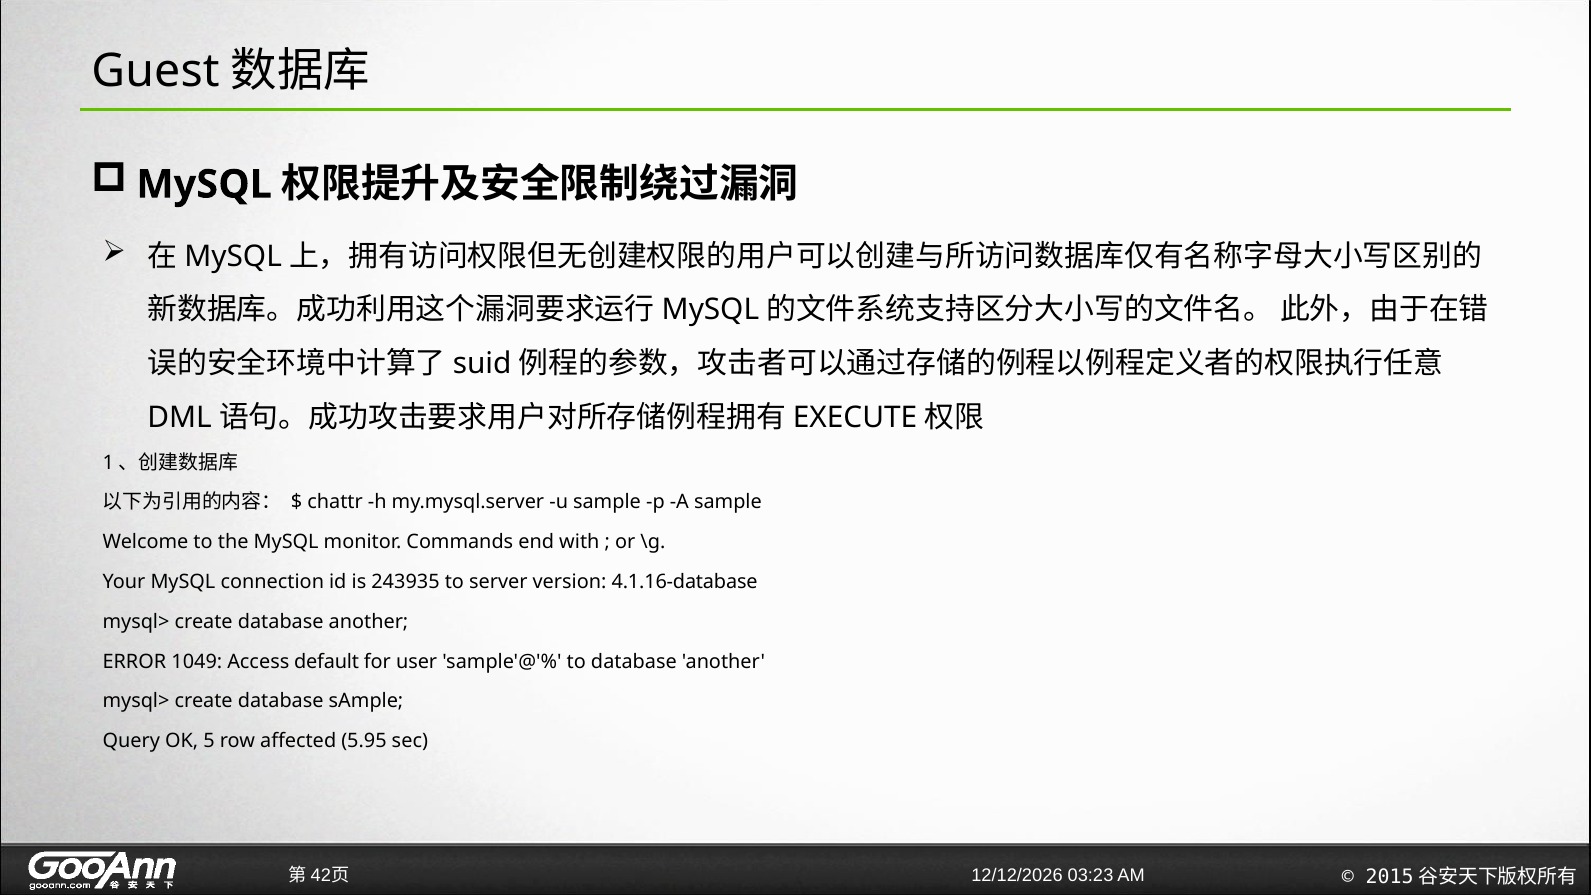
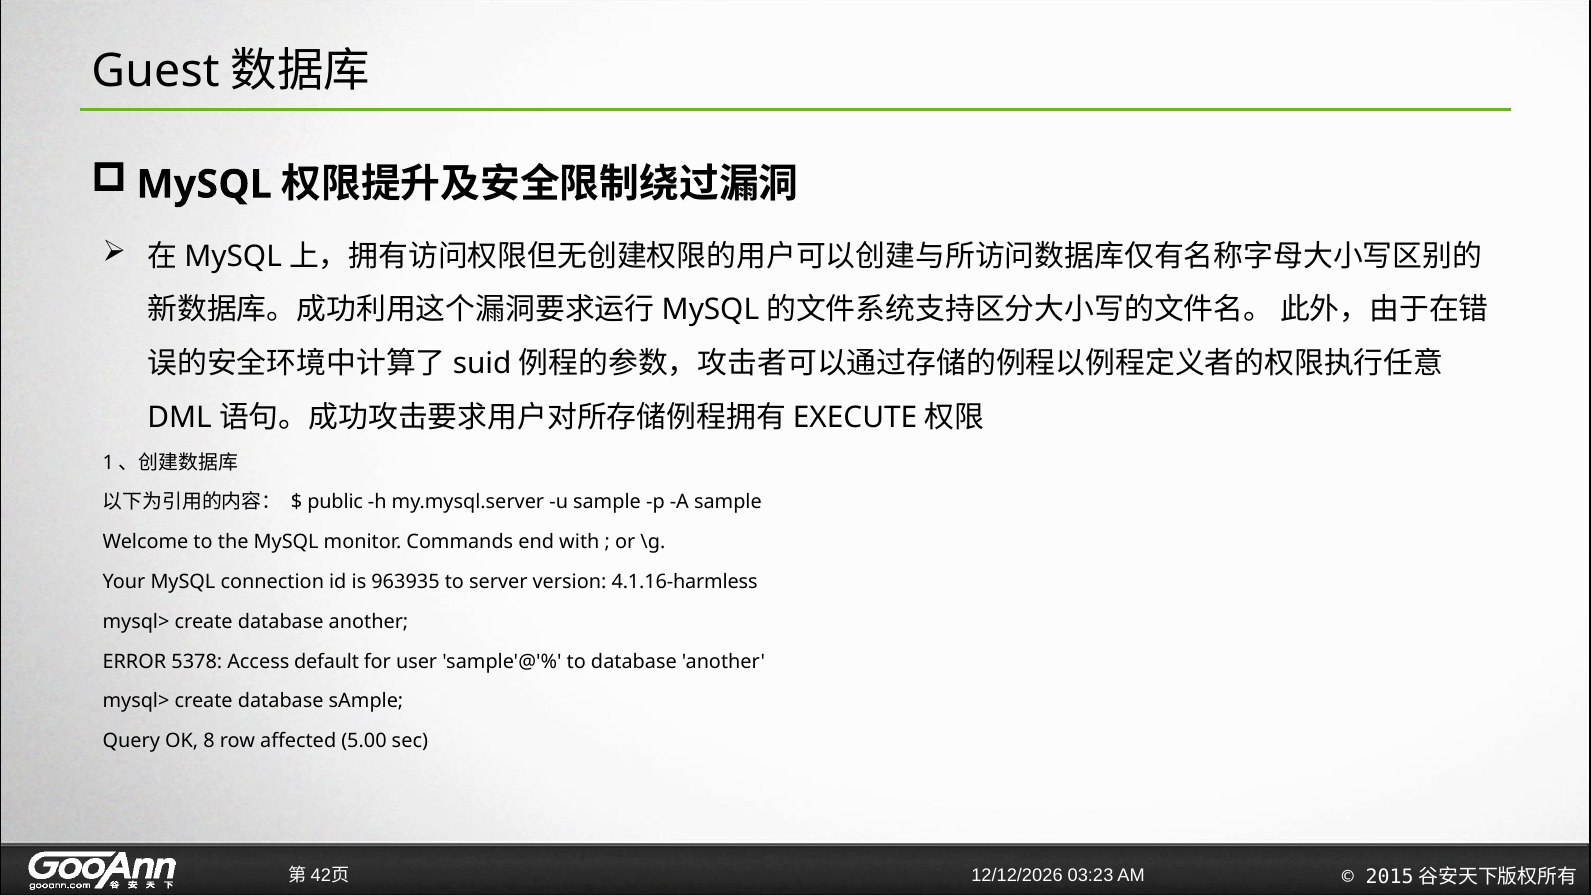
chattr: chattr -> public
243935: 243935 -> 963935
4.1.16-database: 4.1.16-database -> 4.1.16-harmless
1049: 1049 -> 5378
5: 5 -> 8
5.95: 5.95 -> 5.00
